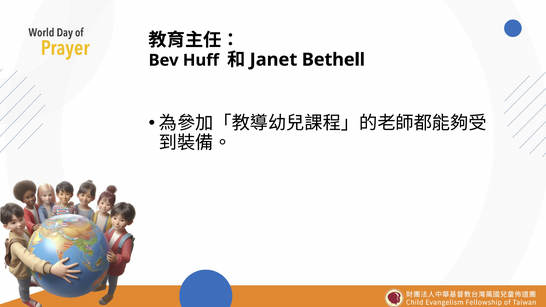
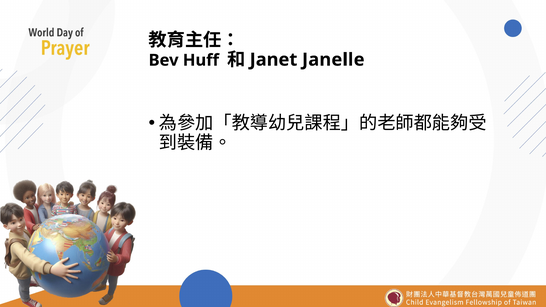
Bethell: Bethell -> Janelle
